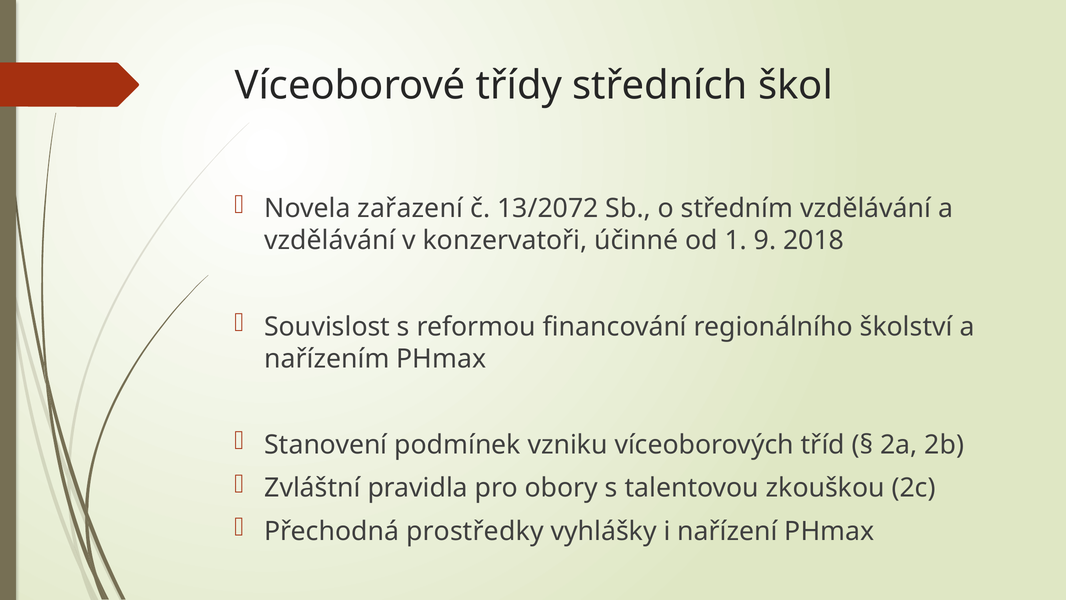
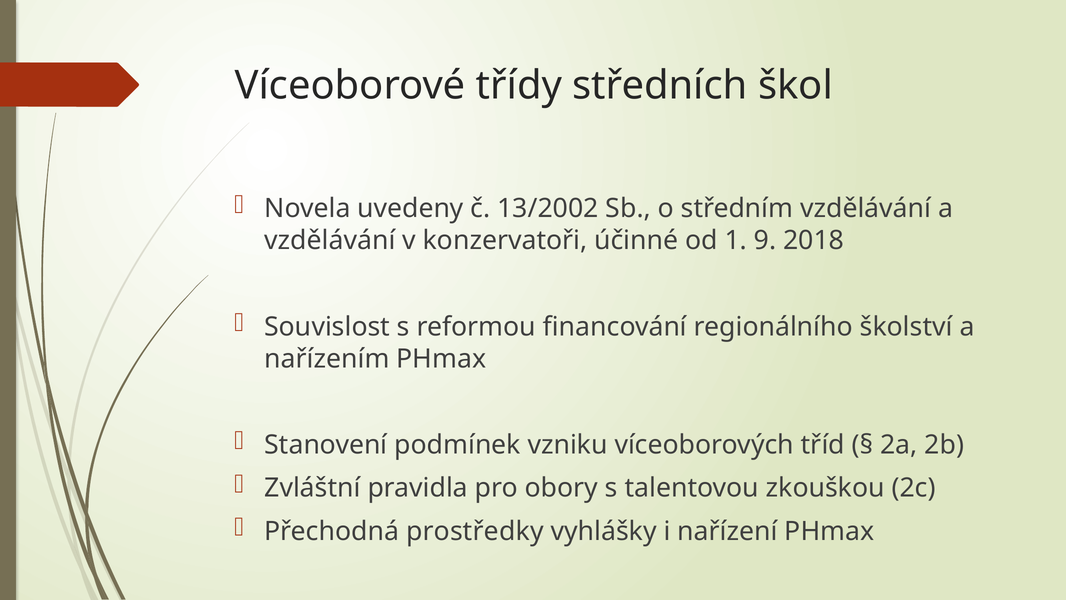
zařazení: zařazení -> uvedeny
13/2072: 13/2072 -> 13/2002
